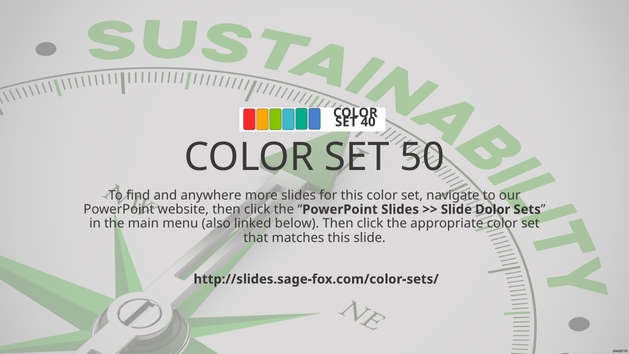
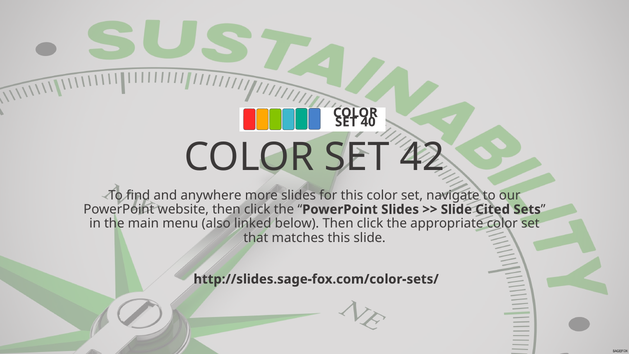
50: 50 -> 42
Dolor: Dolor -> Cited
